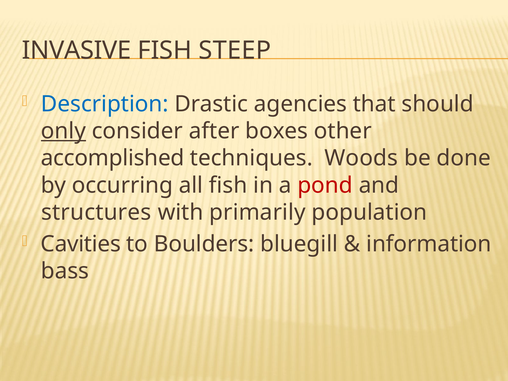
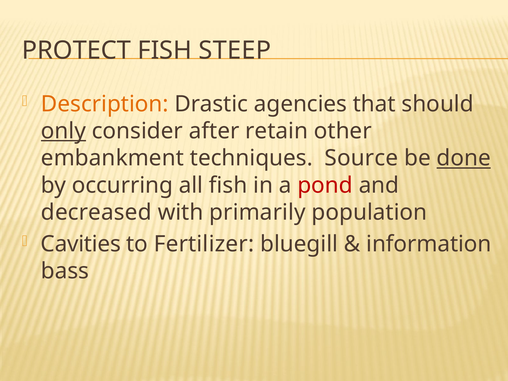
INVASIVE: INVASIVE -> PROTECT
Description colour: blue -> orange
boxes: boxes -> retain
accomplished: accomplished -> embankment
Woods: Woods -> Source
done underline: none -> present
structures: structures -> decreased
Boulders: Boulders -> Fertilizer
